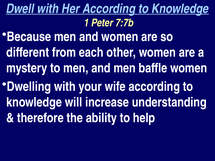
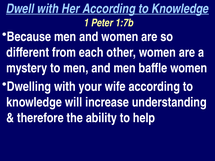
7:7b: 7:7b -> 1:7b
